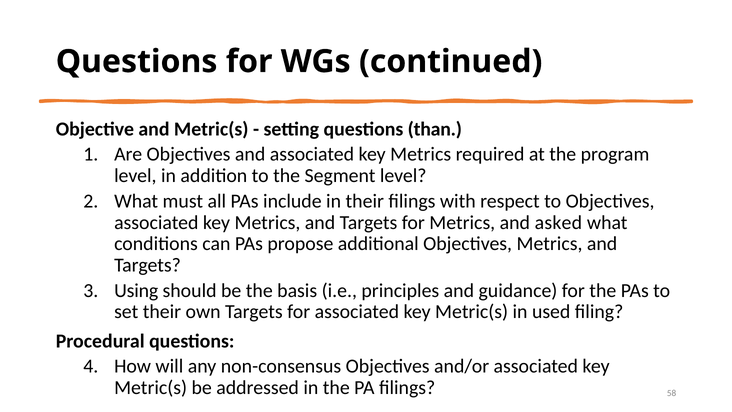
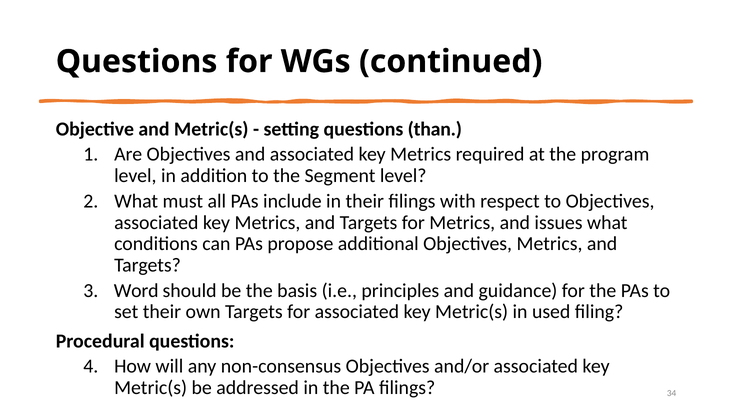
asked: asked -> issues
Using: Using -> Word
58: 58 -> 34
